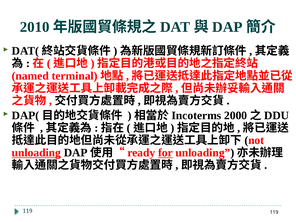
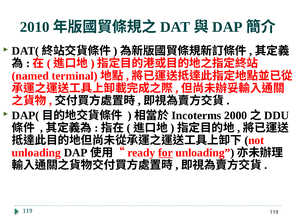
unloading at (36, 153) underline: present -> none
